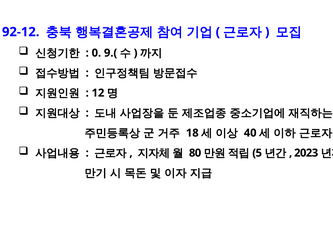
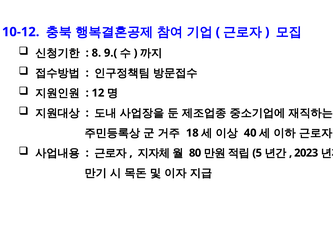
92-12: 92-12 -> 10-12
0: 0 -> 8
